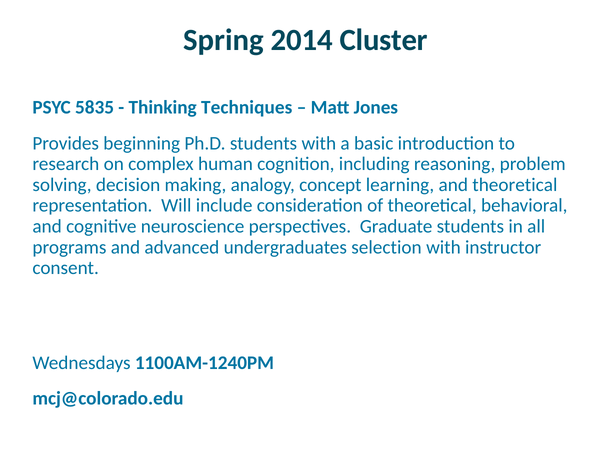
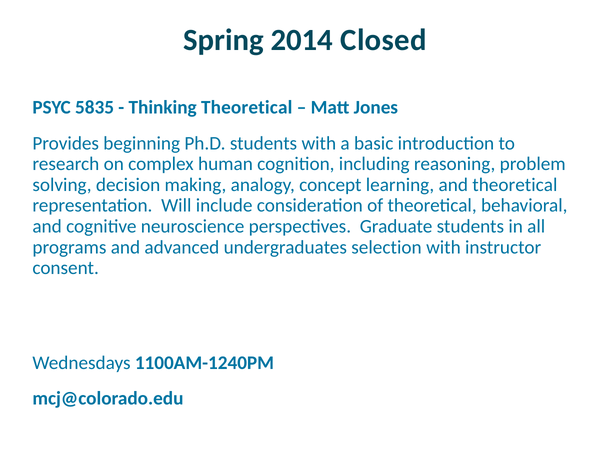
Cluster: Cluster -> Closed
Thinking Techniques: Techniques -> Theoretical
